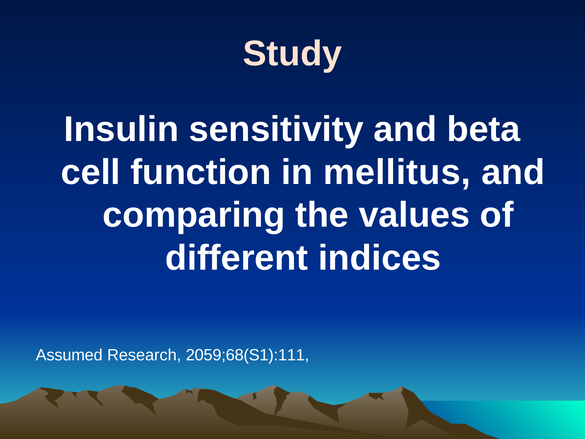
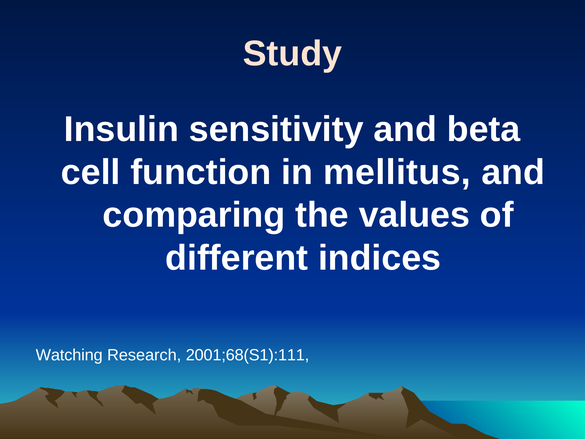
Assumed: Assumed -> Watching
2059;68(S1):111: 2059;68(S1):111 -> 2001;68(S1):111
